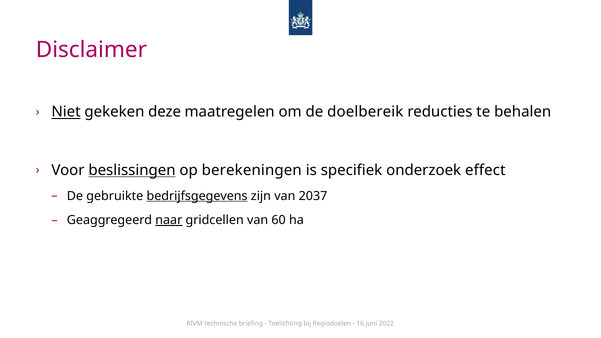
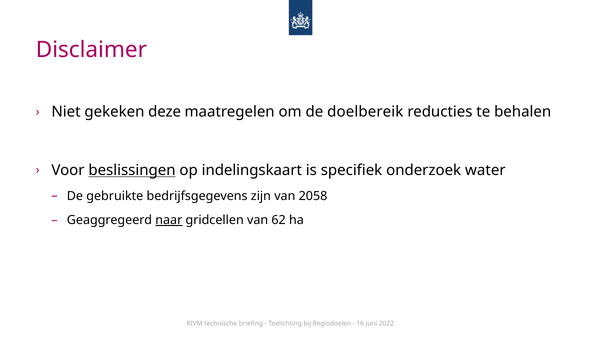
Niet underline: present -> none
berekeningen: berekeningen -> indelingskaart
effect: effect -> water
bedrijfsgegevens underline: present -> none
2037: 2037 -> 2058
60: 60 -> 62
